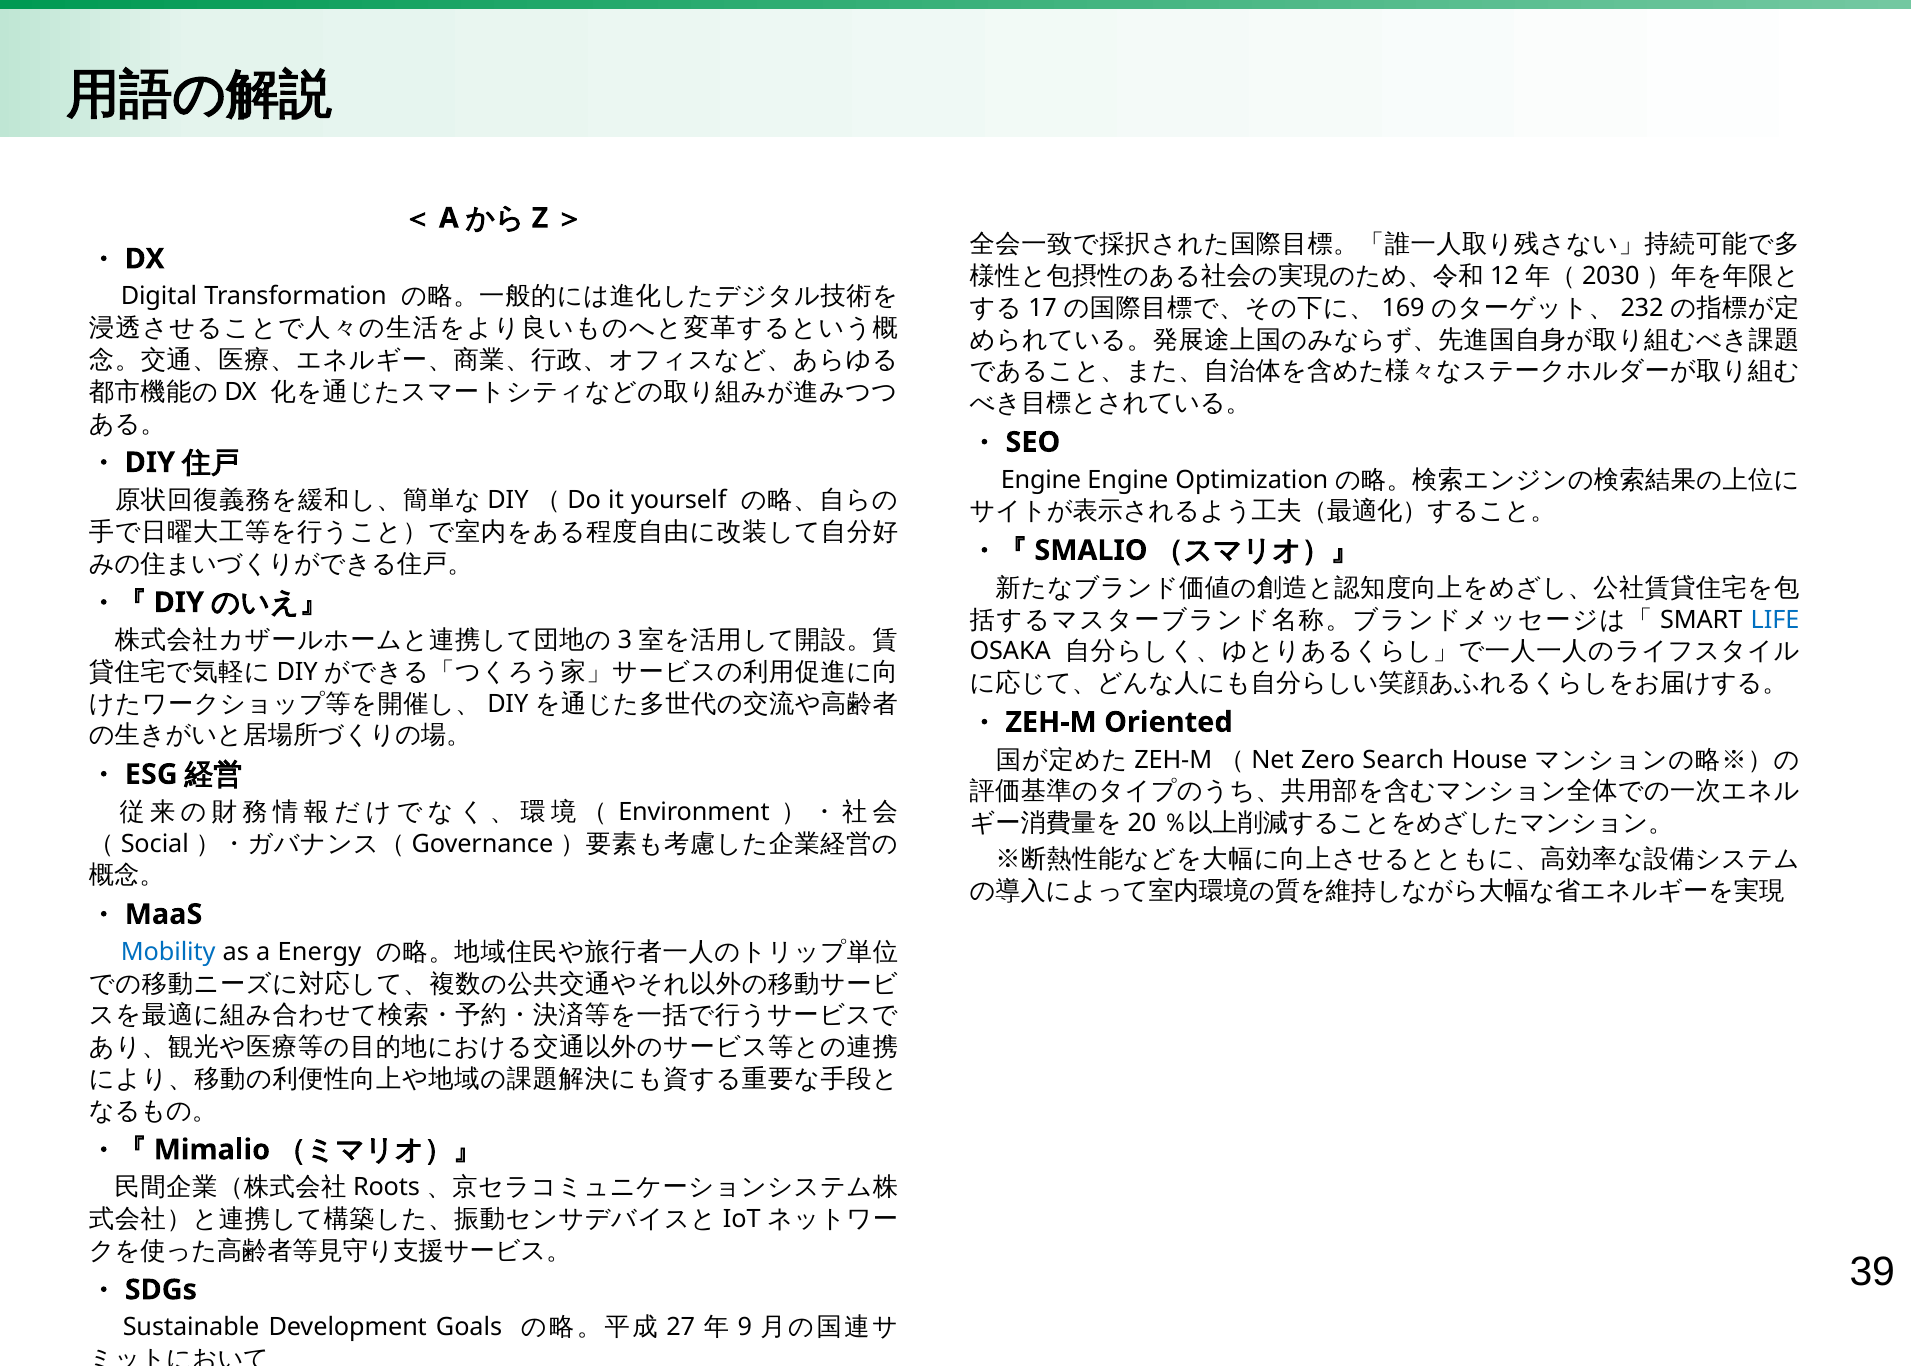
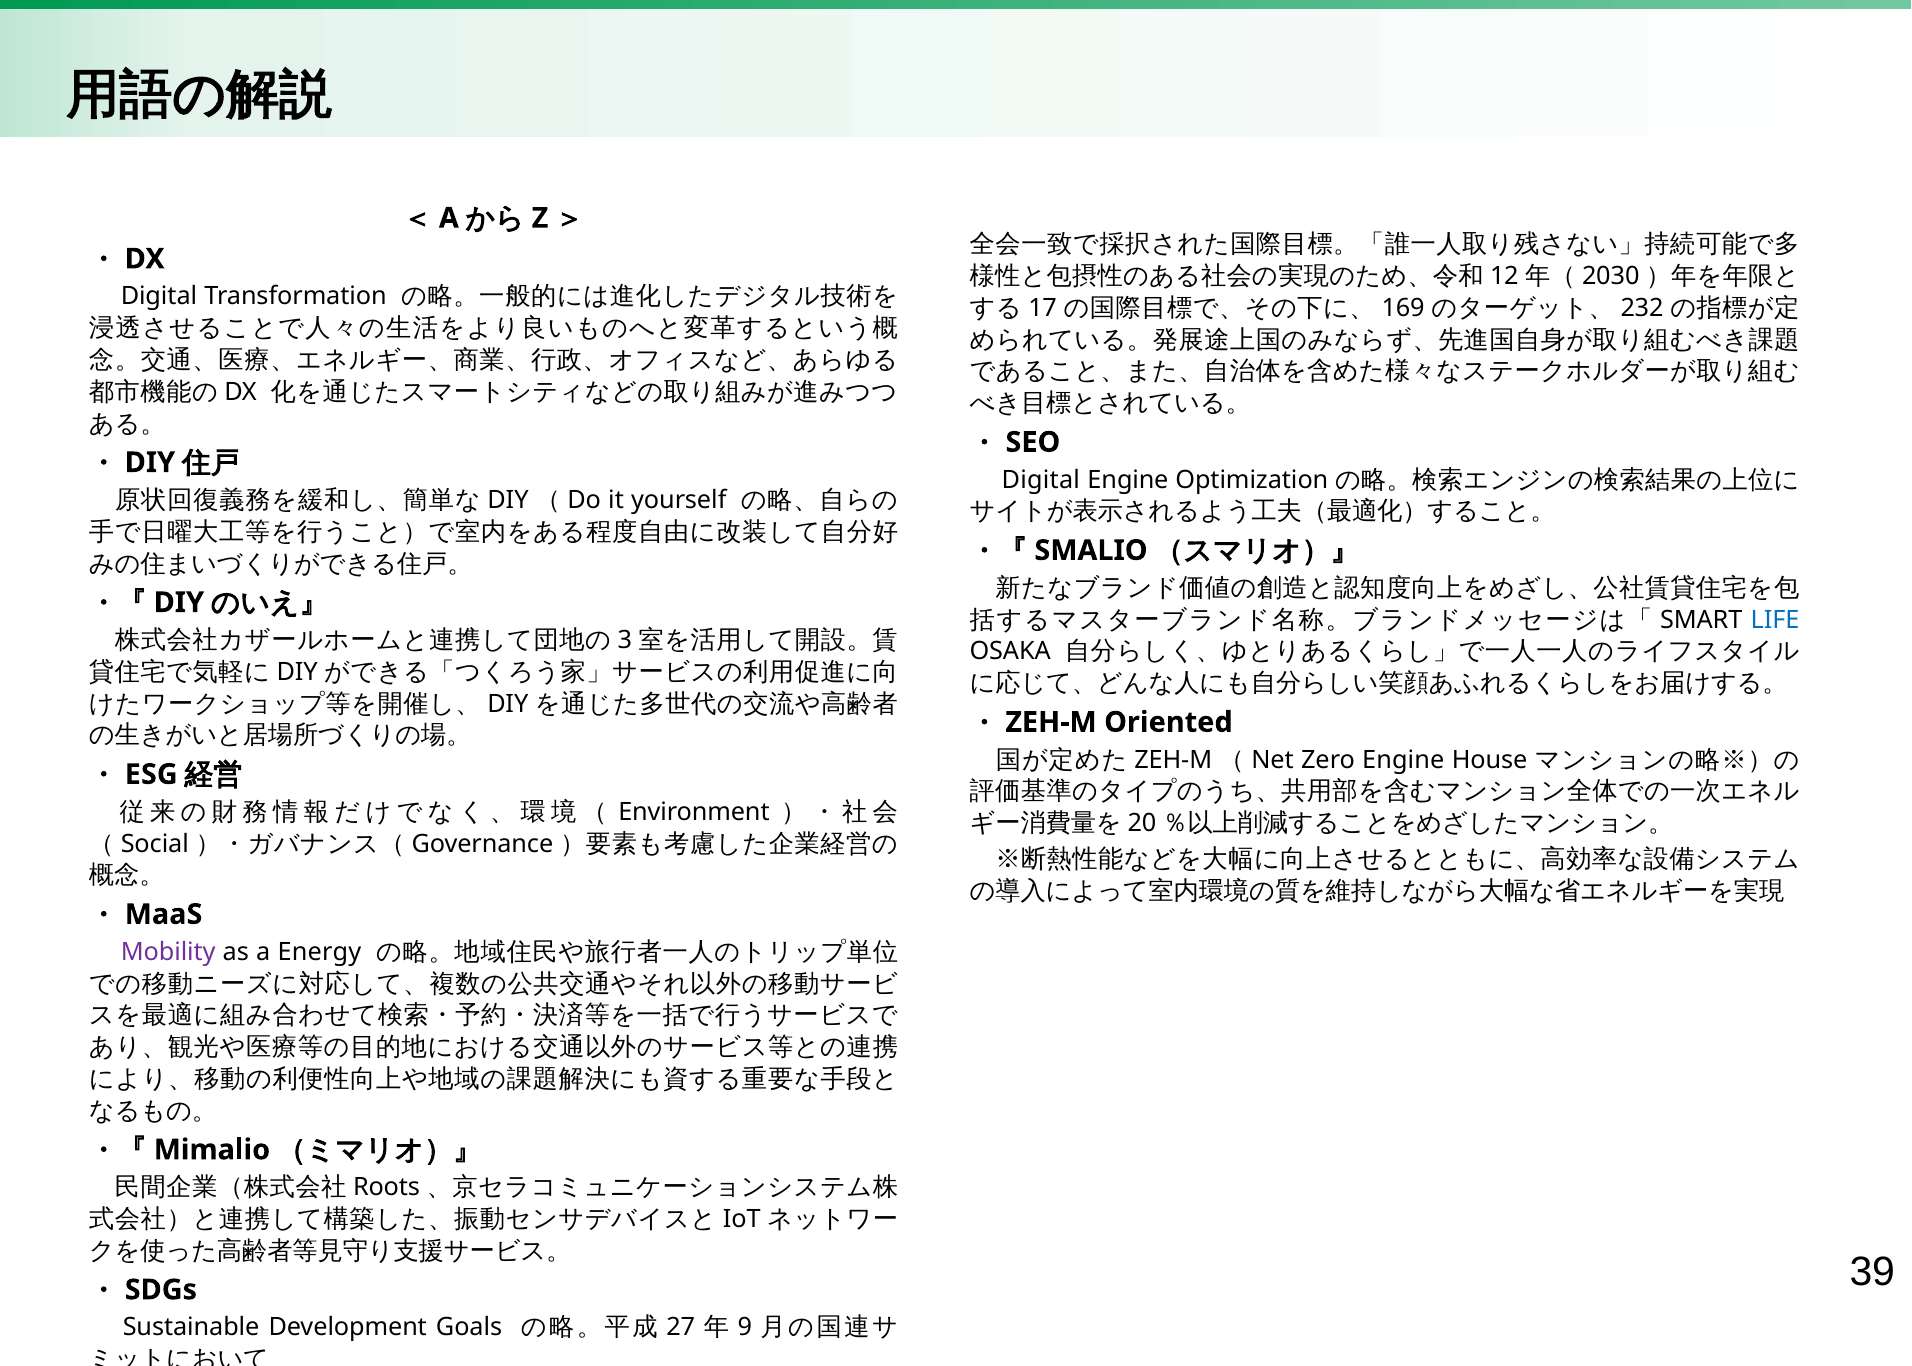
Engine at (1041, 480): Engine -> Digital
Zero Search: Search -> Engine
Mobility colour: blue -> purple
